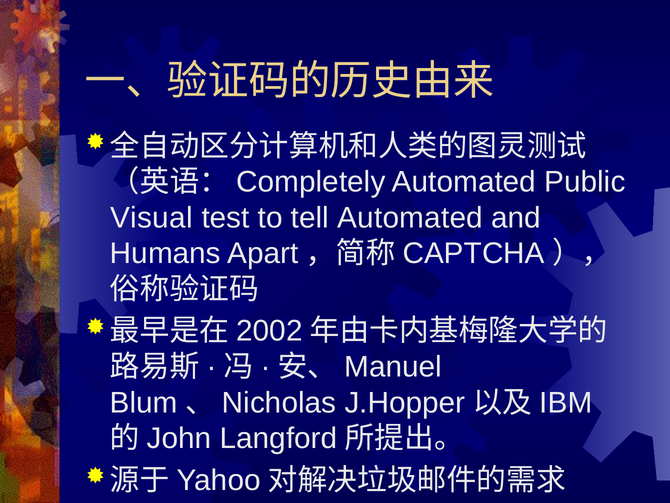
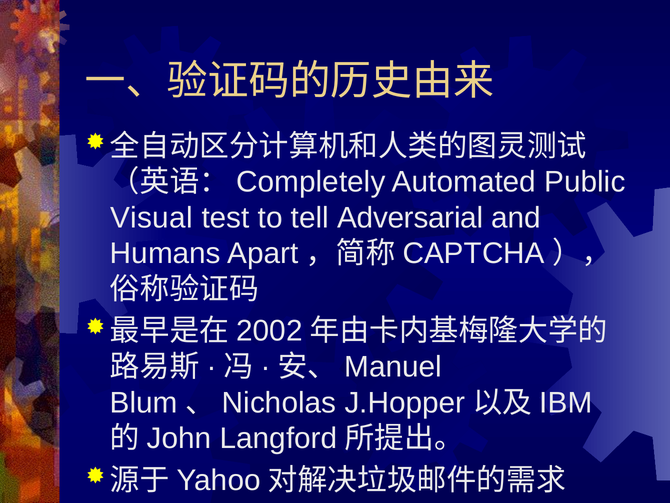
tell Automated: Automated -> Adversarial
